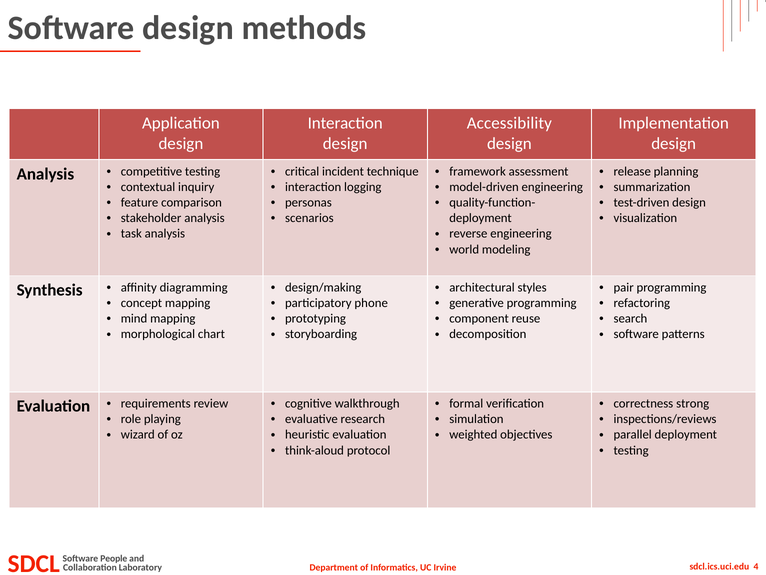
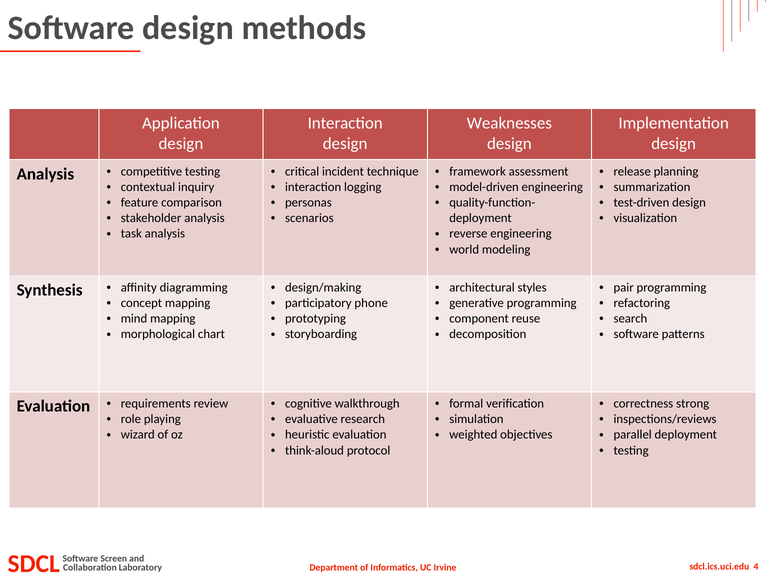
Accessibility: Accessibility -> Weaknesses
People: People -> Screen
